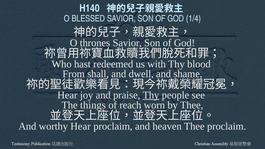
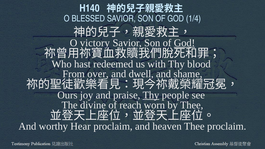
thrones: thrones -> victory
God at (184, 43) underline: none -> present
shall: shall -> over
Hear at (67, 95): Hear -> Ours
things: things -> divine
